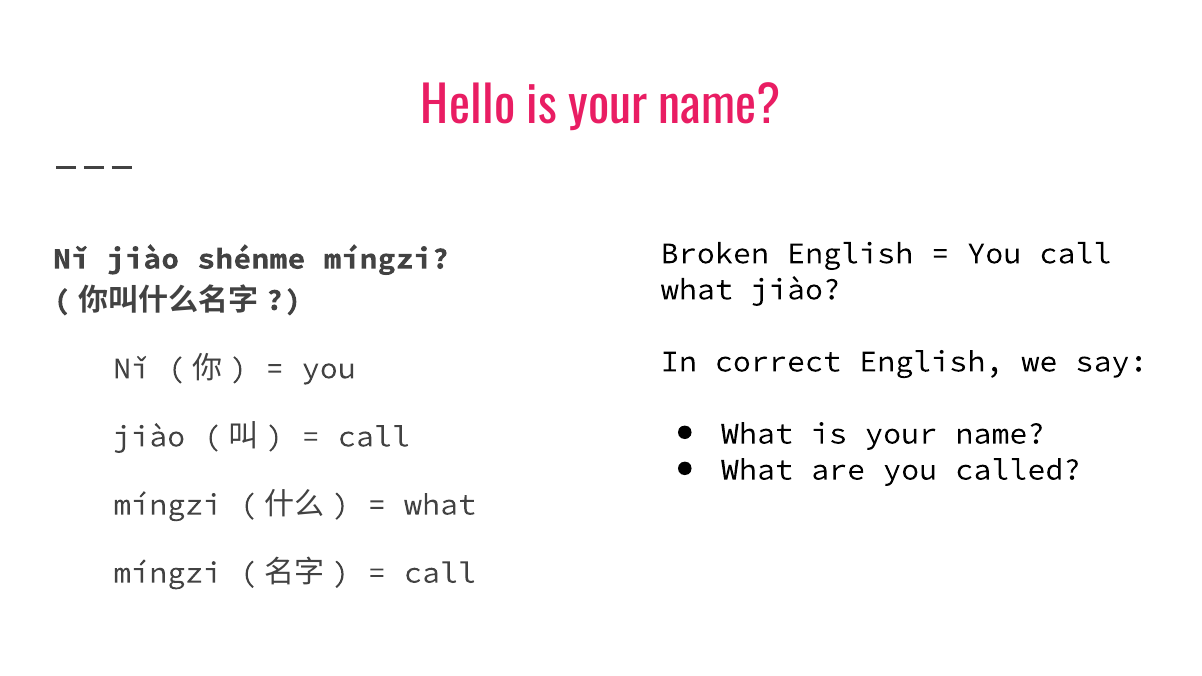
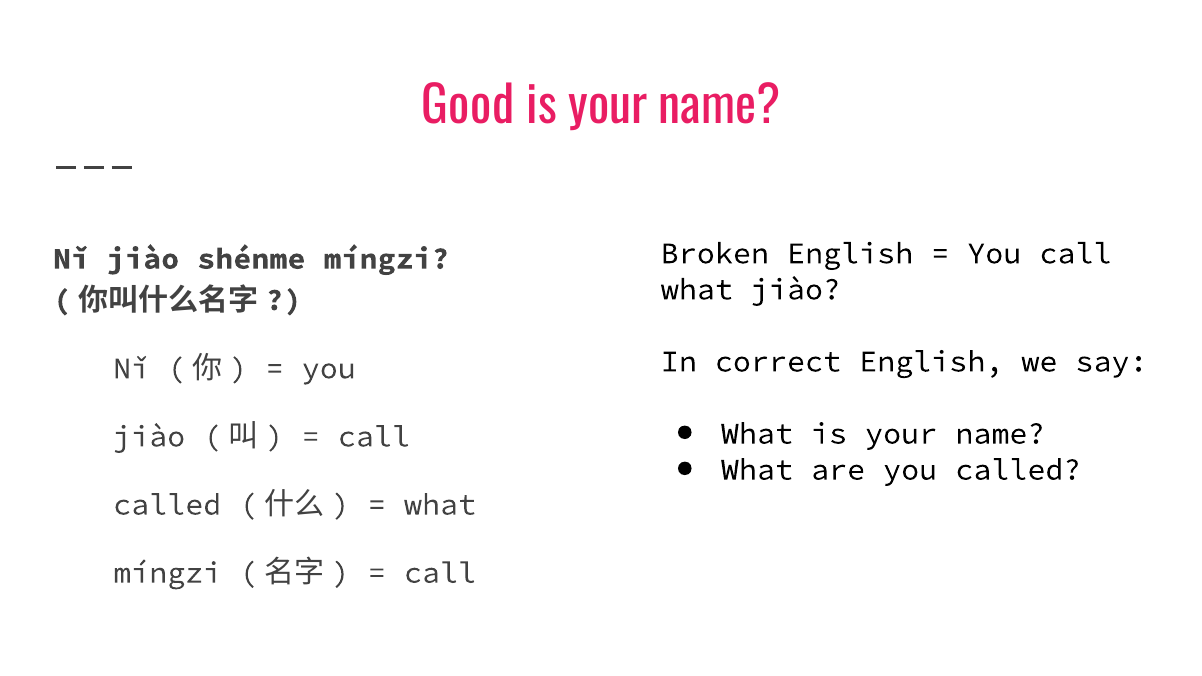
Hello: Hello -> Good
míngzi at (167, 505): míngzi -> called
